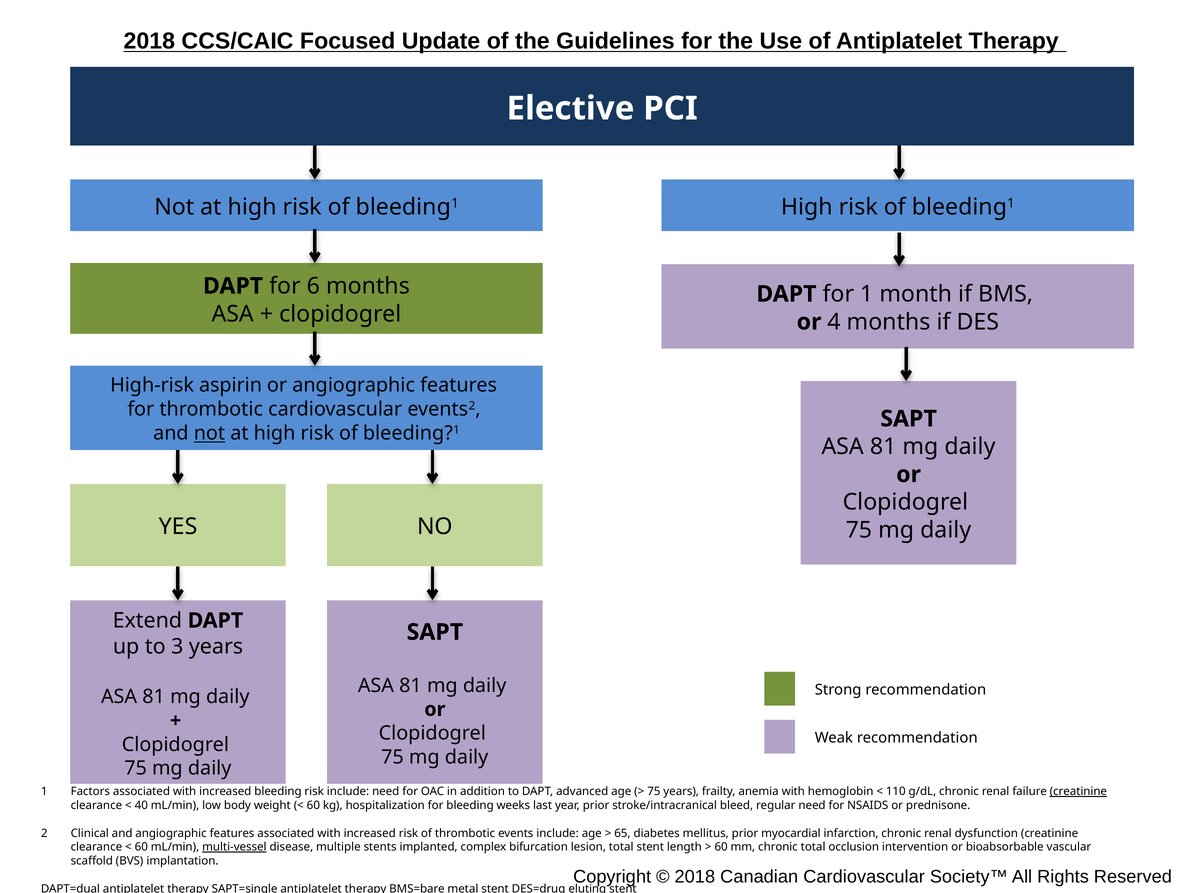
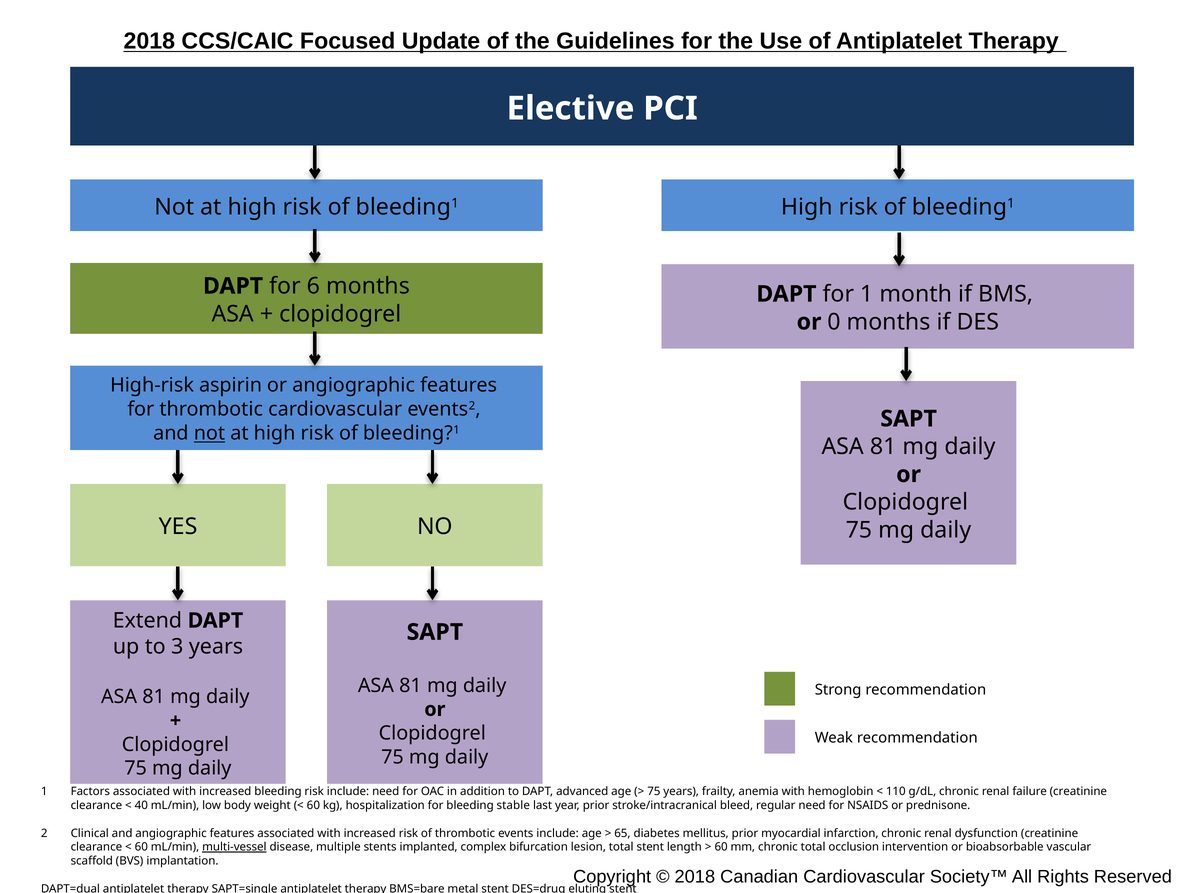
4: 4 -> 0
creatinine at (1078, 791) underline: present -> none
weeks: weeks -> stable
